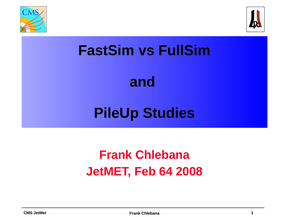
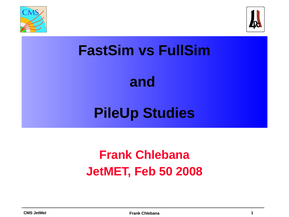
64: 64 -> 50
